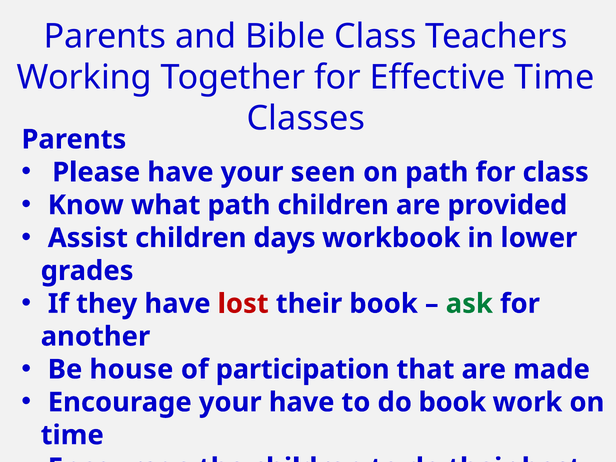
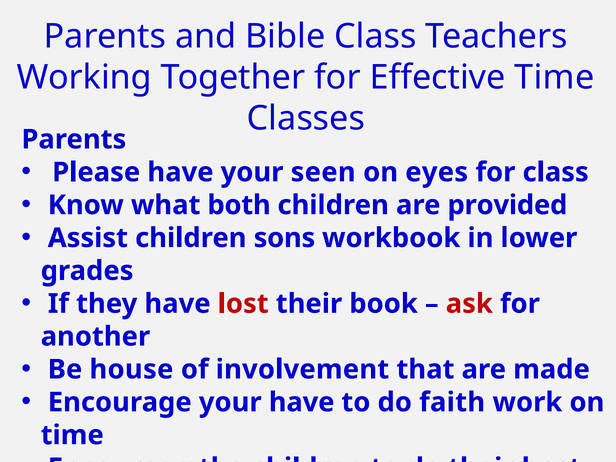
on path: path -> eyes
what path: path -> both
days: days -> sons
ask colour: green -> red
participation: participation -> involvement
do book: book -> faith
